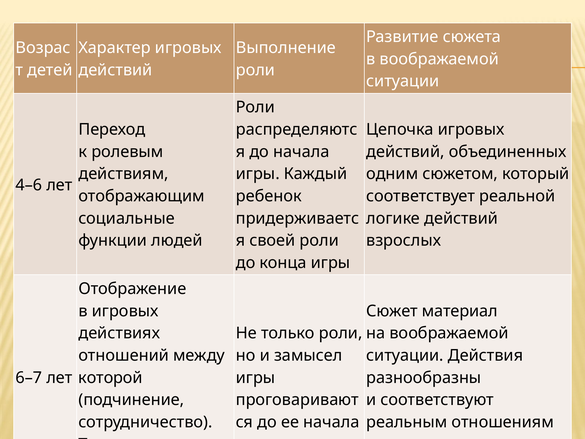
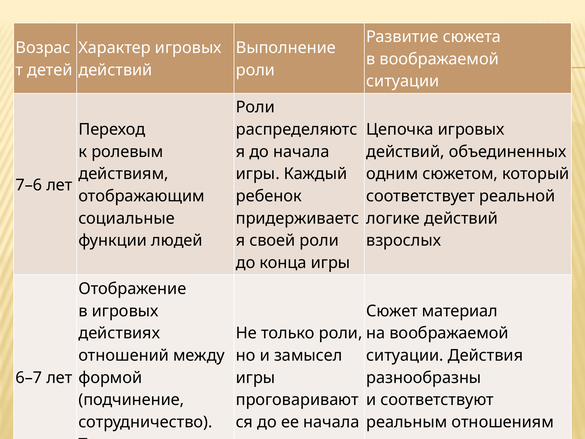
4–6: 4–6 -> 7–6
которой: которой -> формой
